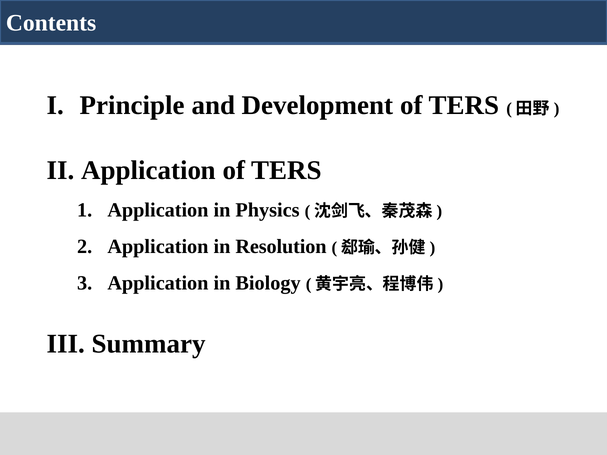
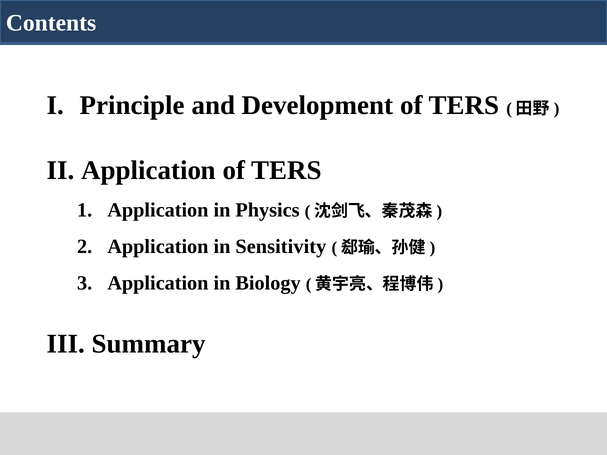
Resolution: Resolution -> Sensitivity
